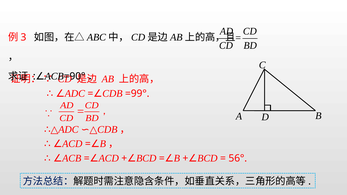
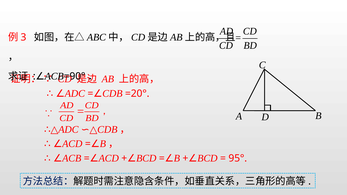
=99°: =99° -> =20°
56°: 56° -> 95°
